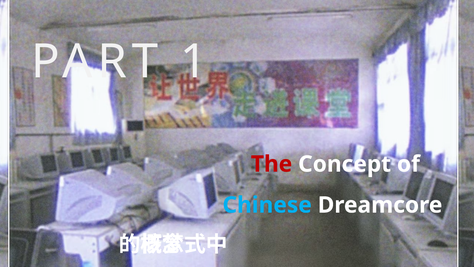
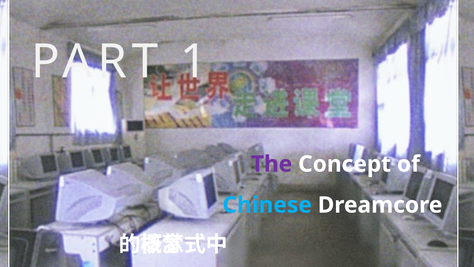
The colour: red -> purple
